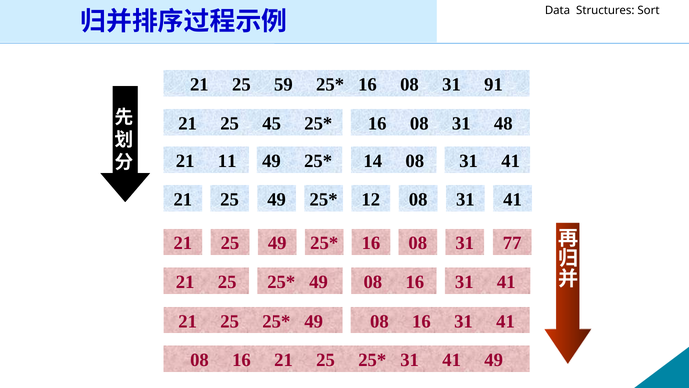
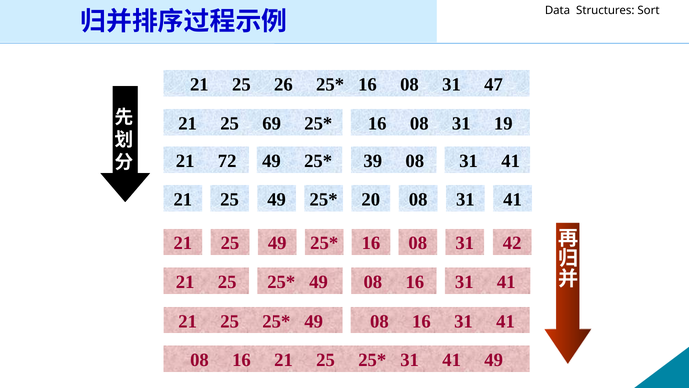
59: 59 -> 26
91: 91 -> 47
45: 45 -> 69
48: 48 -> 19
11: 11 -> 72
14: 14 -> 39
12: 12 -> 20
77: 77 -> 42
